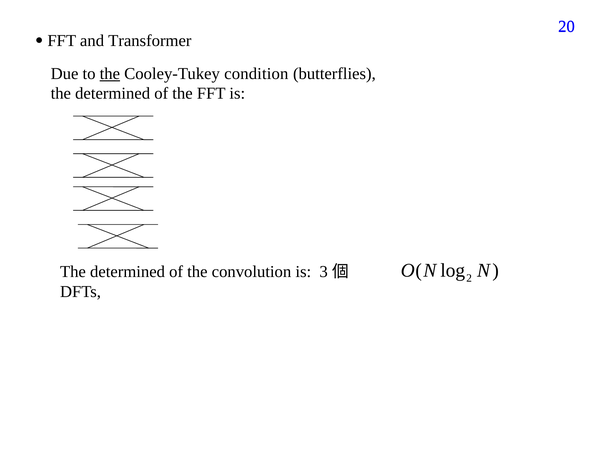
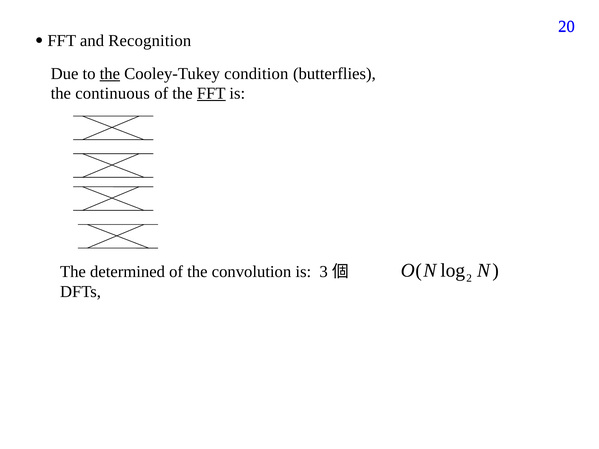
Transformer: Transformer -> Recognition
determined at (113, 94): determined -> continuous
FFT at (211, 94) underline: none -> present
